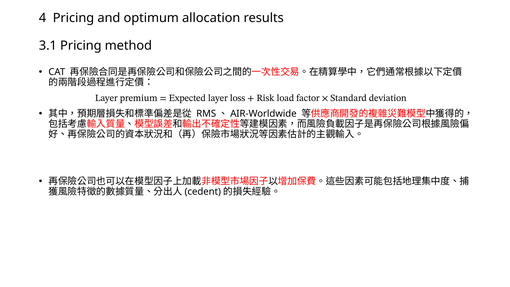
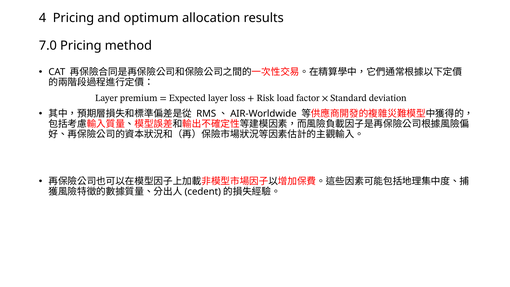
3.1: 3.1 -> 7.0
